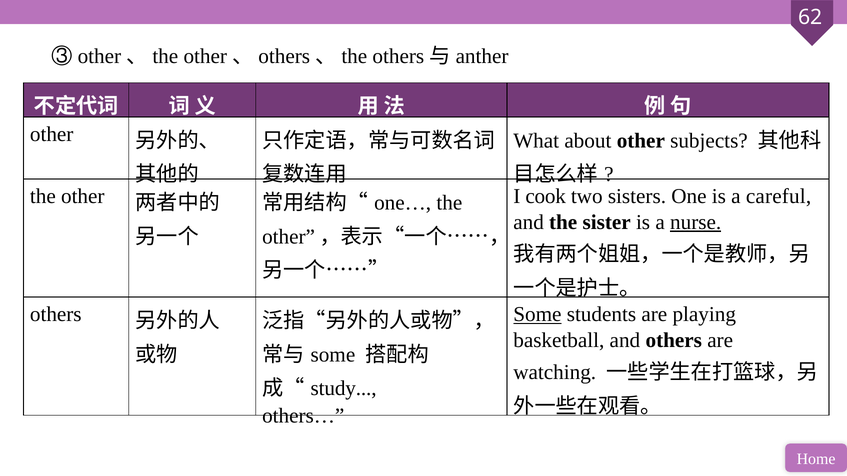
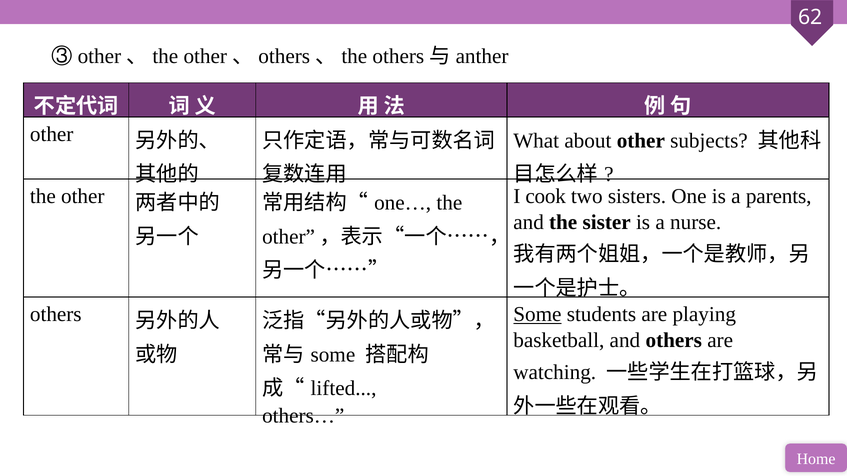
careful: careful -> parents
nurse underline: present -> none
study: study -> lifted
